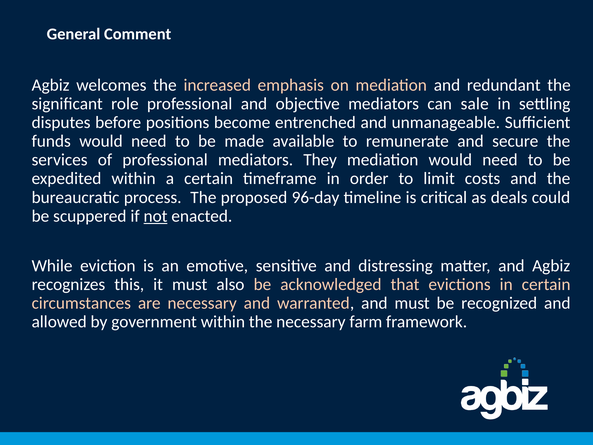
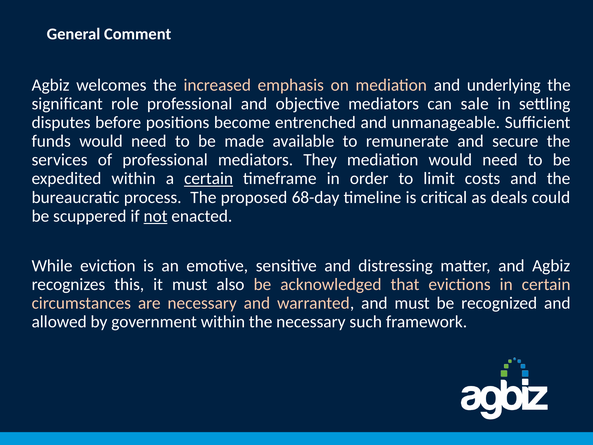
redundant: redundant -> underlying
certain at (209, 179) underline: none -> present
96-day: 96-day -> 68-day
farm: farm -> such
